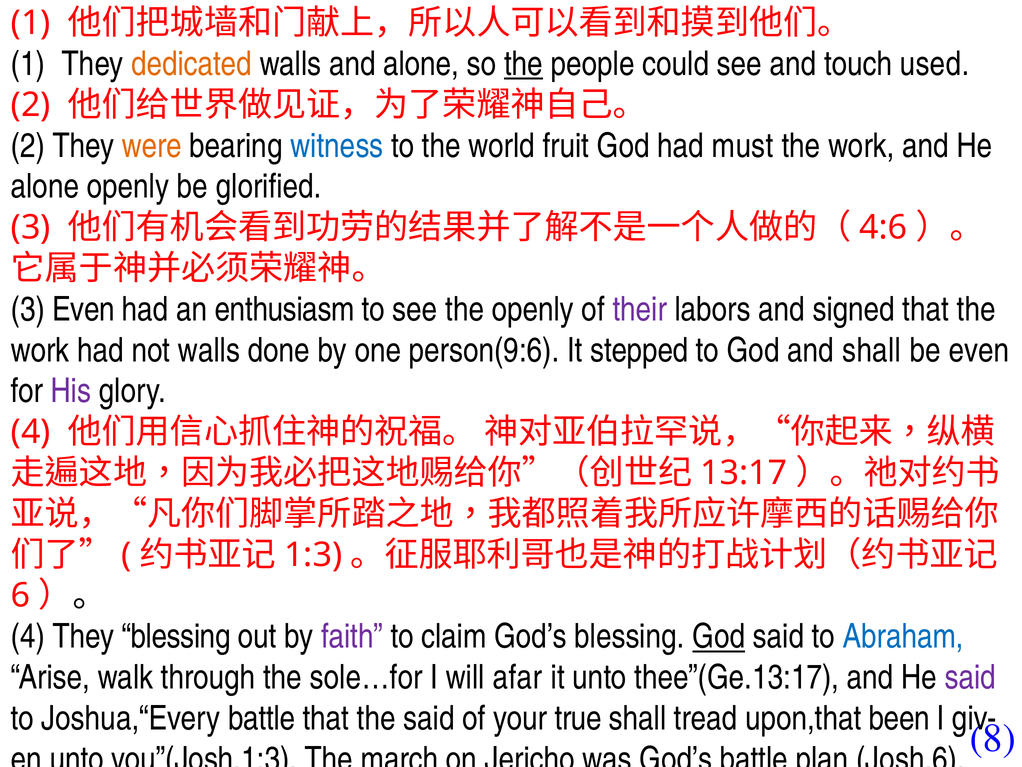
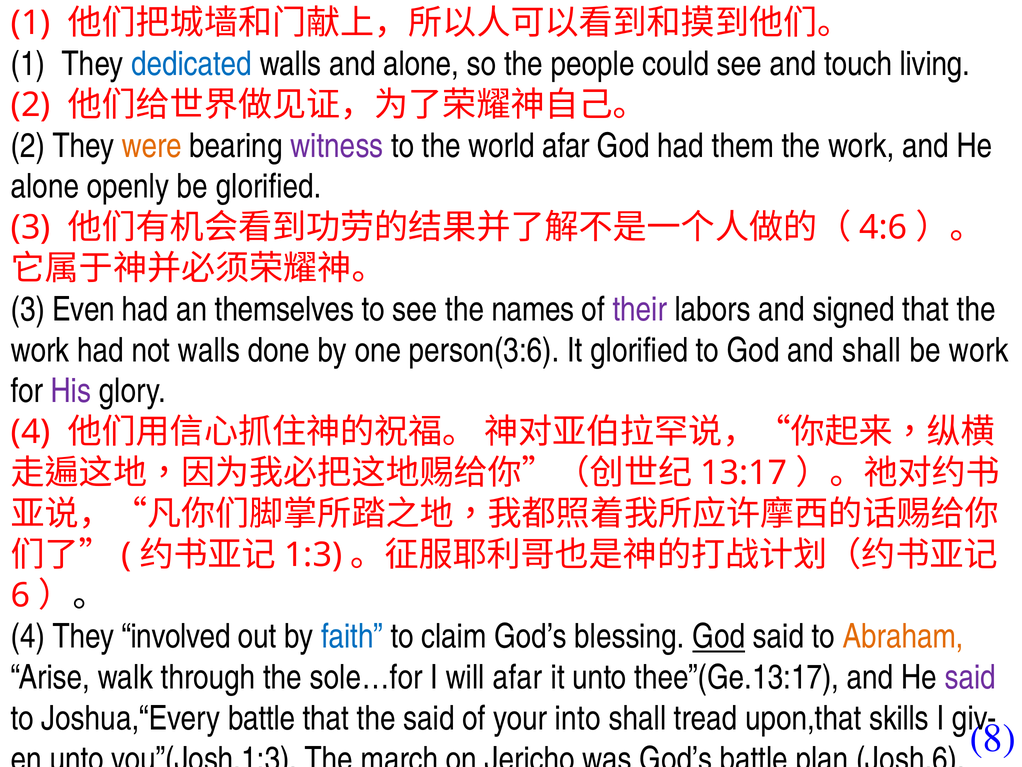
dedicated colour: orange -> blue
the at (524, 64) underline: present -> none
used: used -> living
witness colour: blue -> purple
world fruit: fruit -> afar
must: must -> them
enthusiasm: enthusiasm -> themselves
the openly: openly -> names
person(9:6: person(9:6 -> person(3:6
It stepped: stepped -> glorified
be even: even -> work
They blessing: blessing -> involved
faith colour: purple -> blue
Abraham colour: blue -> orange
true: true -> into
been: been -> skills
